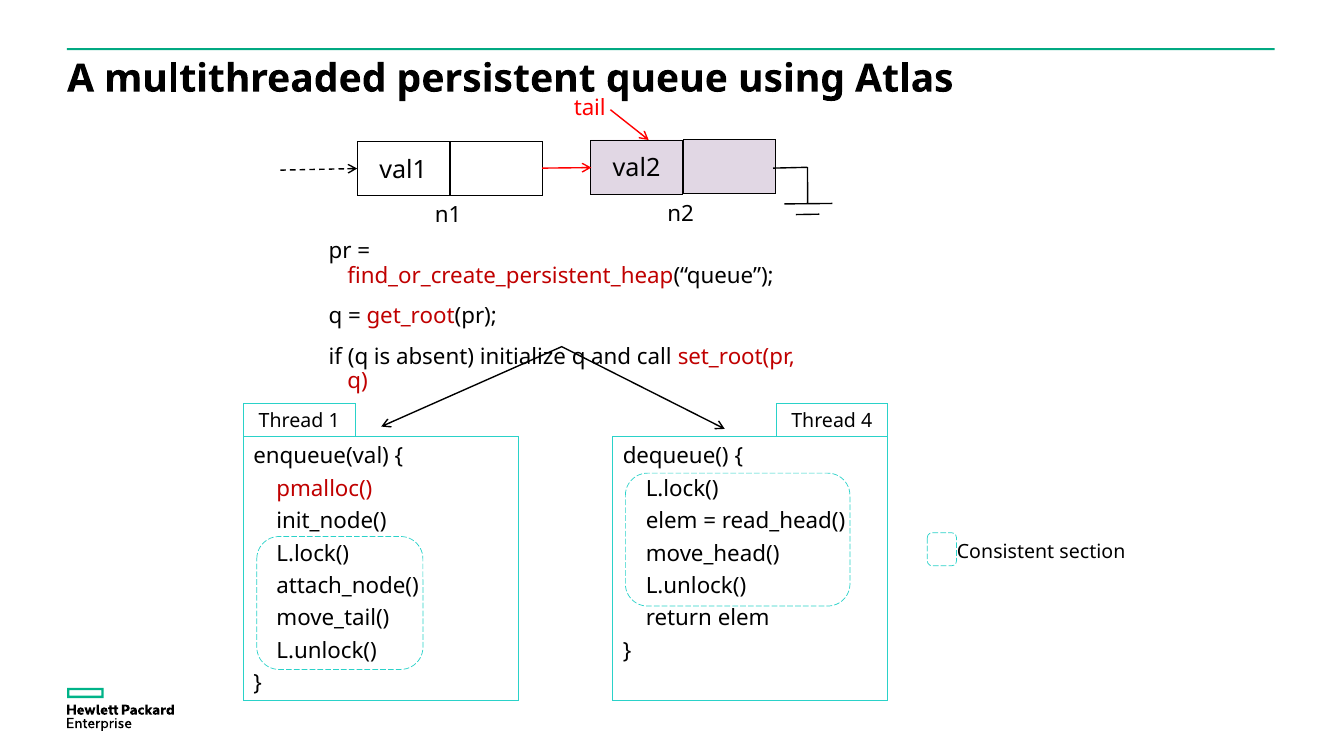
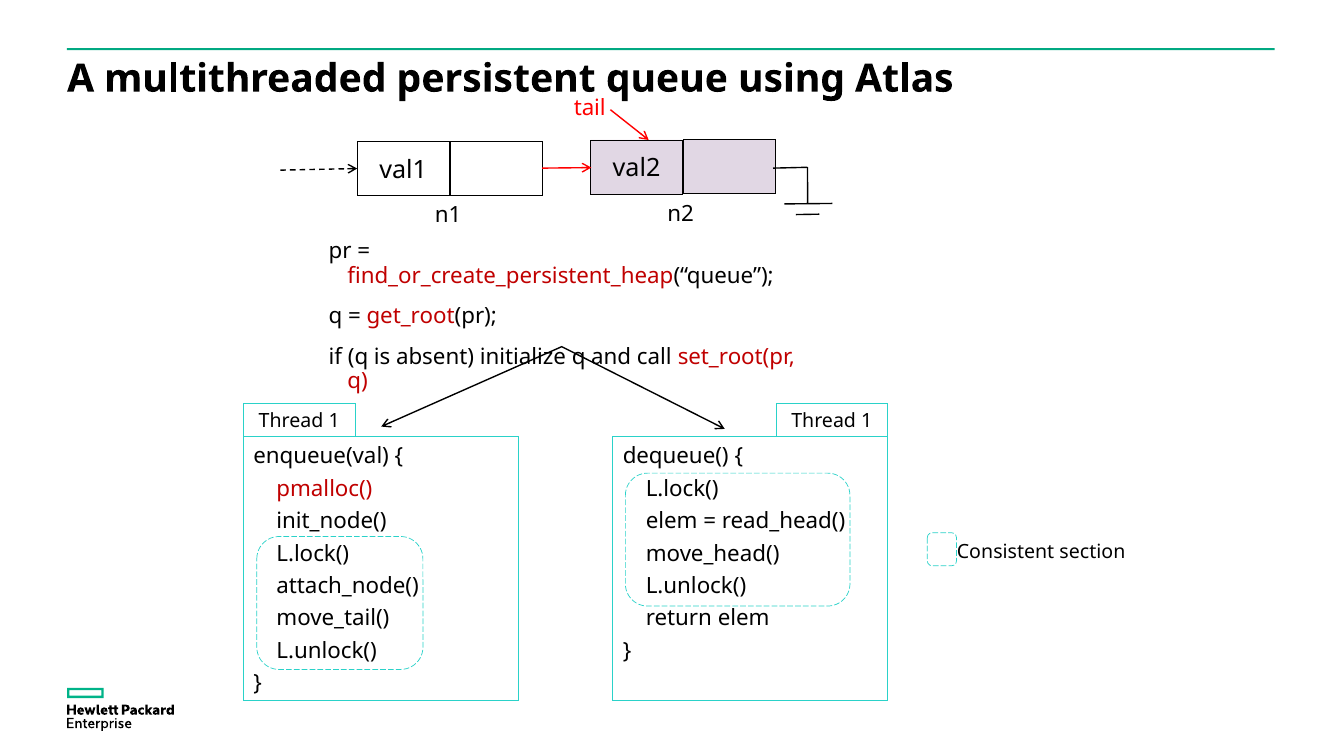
1 Thread 4: 4 -> 1
